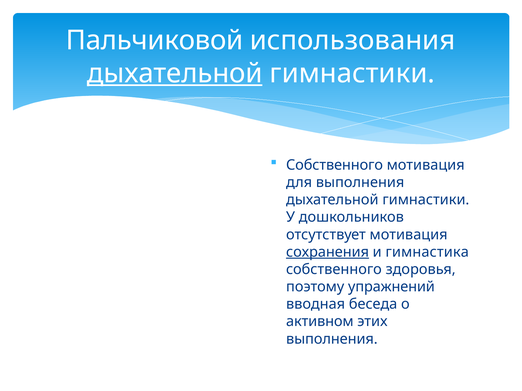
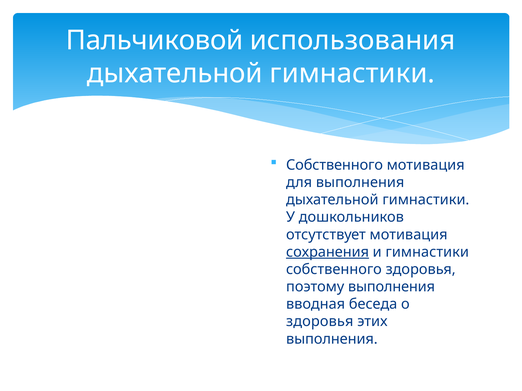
дыхательной at (175, 74) underline: present -> none
и гимнастика: гимнастика -> гимнастики
поэтому упражнений: упражнений -> выполнения
активном at (320, 322): активном -> здоровья
